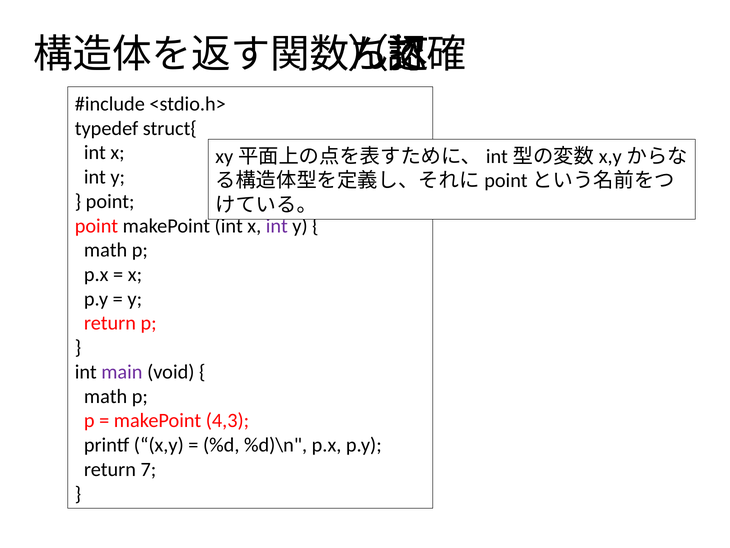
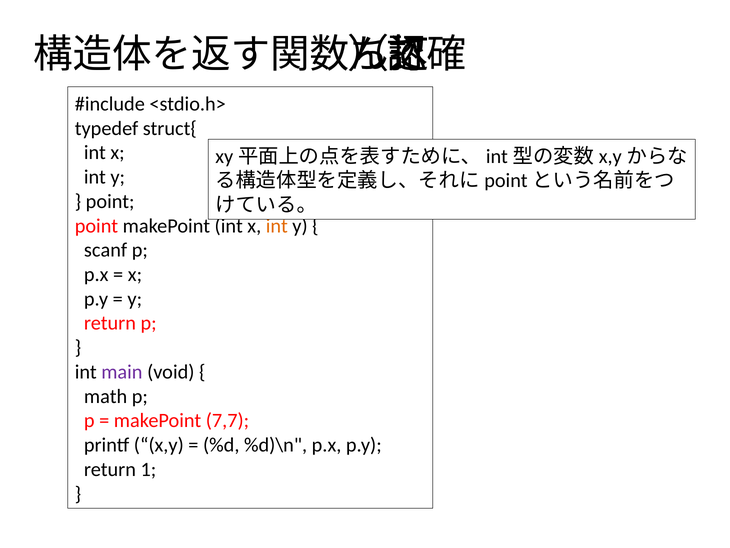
int at (277, 226) colour: purple -> orange
math at (106, 250): math -> scanf
4,3: 4,3 -> 7,7
7: 7 -> 1
